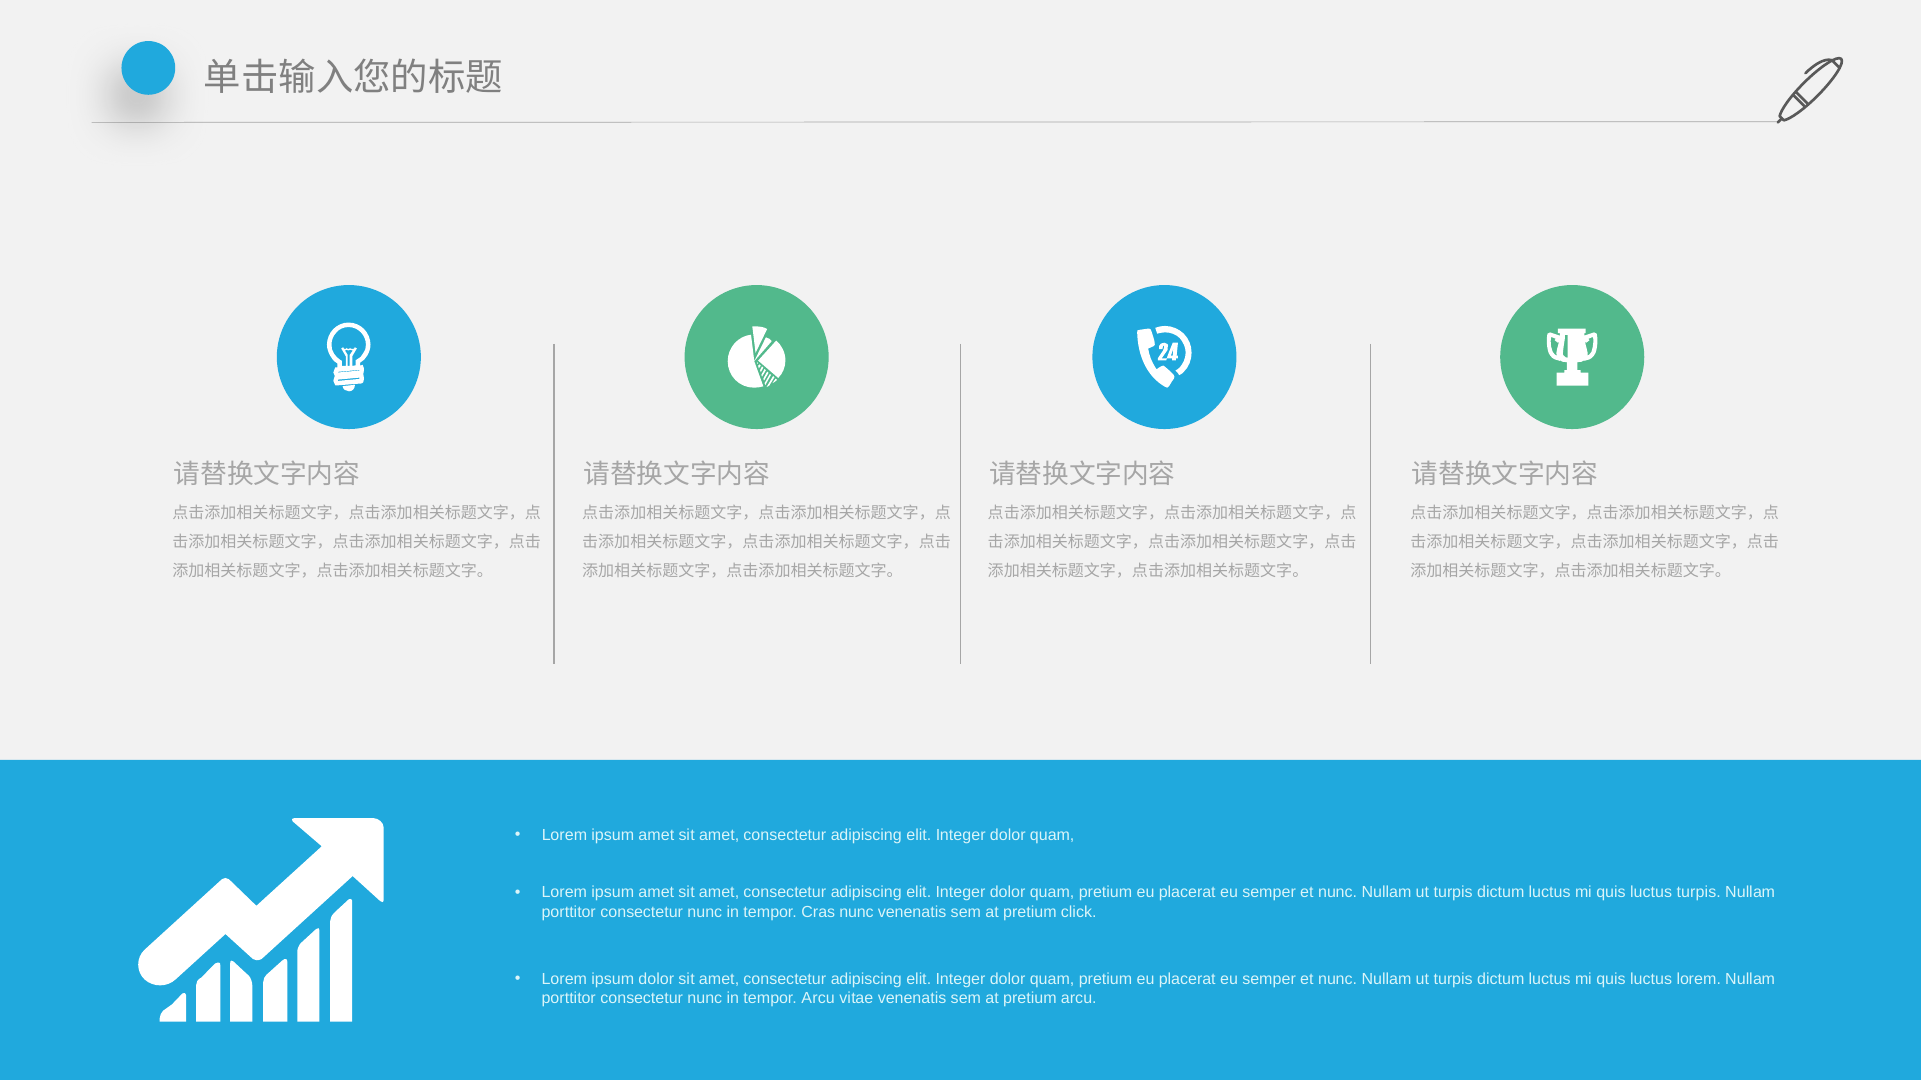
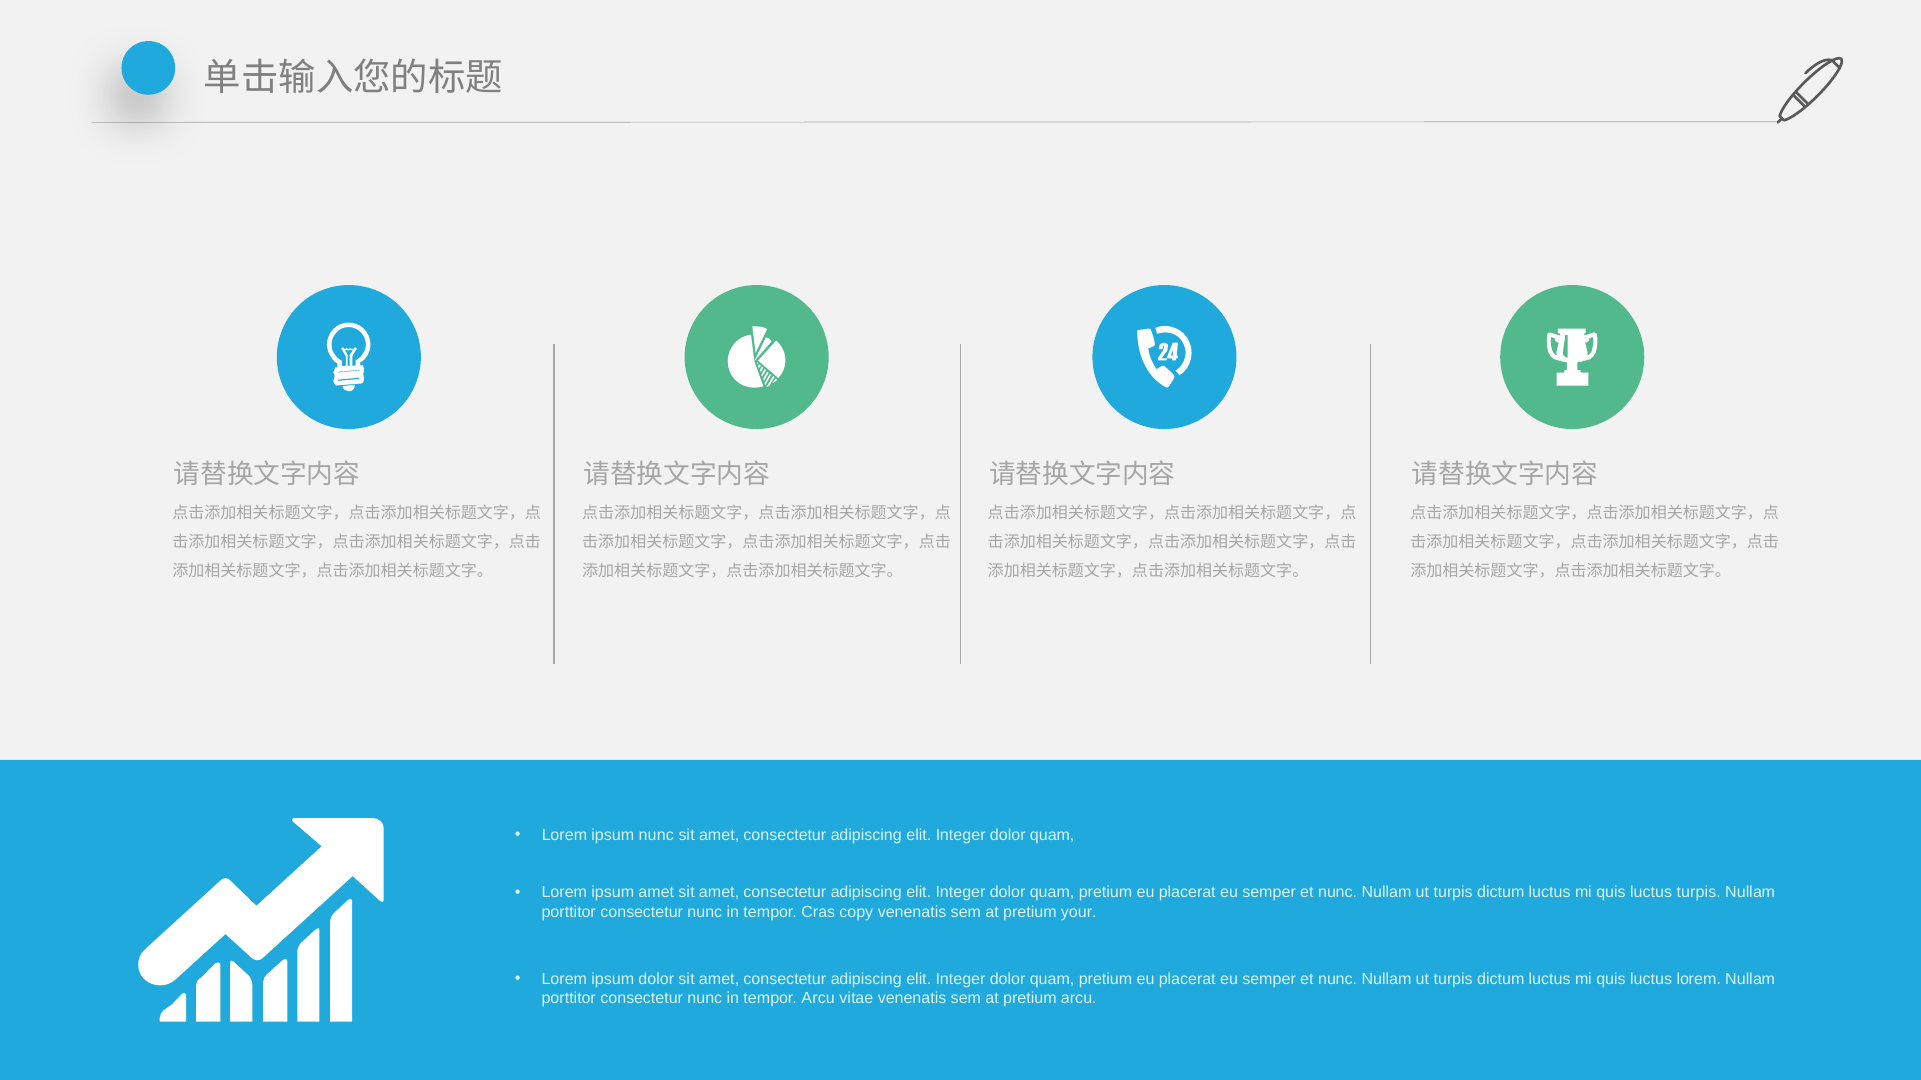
amet at (656, 836): amet -> nunc
Cras nunc: nunc -> copy
click: click -> your
